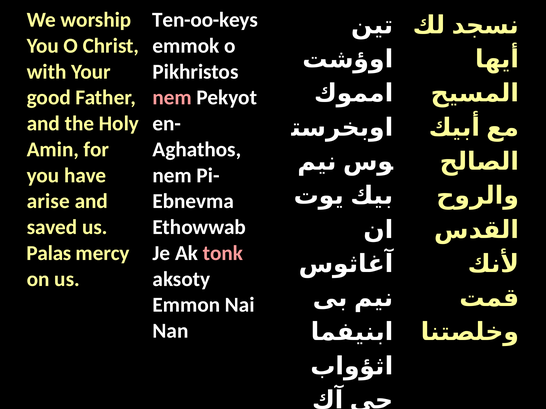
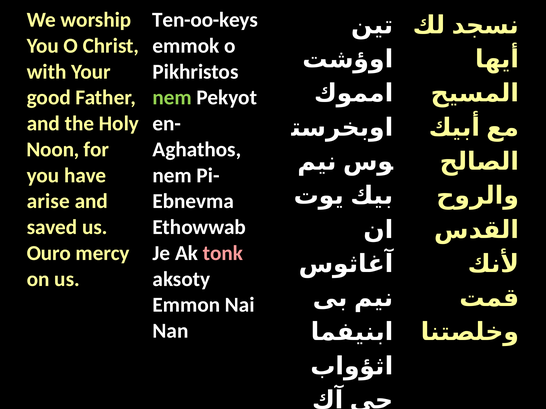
nem at (172, 98) colour: pink -> light green
Amin: Amin -> Noon
Palas: Palas -> Ouro
